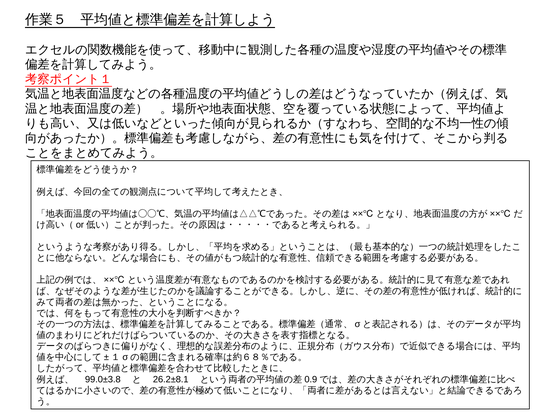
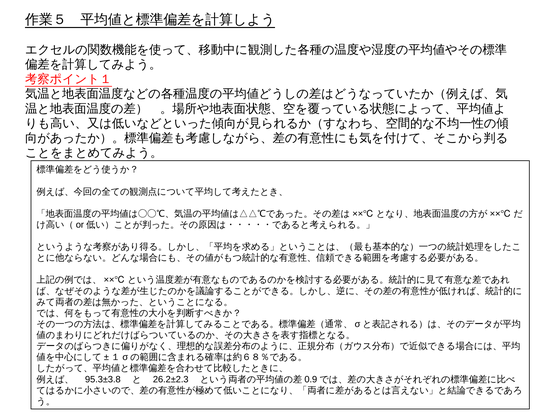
99.0±3.8: 99.0±3.8 -> 95.3±3.8
26.2±8.1: 26.2±8.1 -> 26.2±2.3
